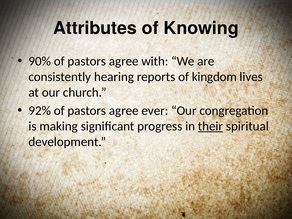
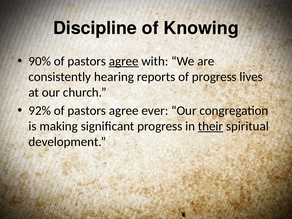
Attributes: Attributes -> Discipline
agree at (124, 61) underline: none -> present
of kingdom: kingdom -> progress
